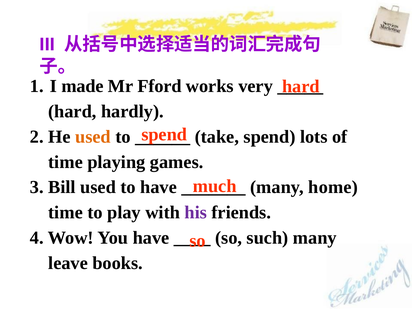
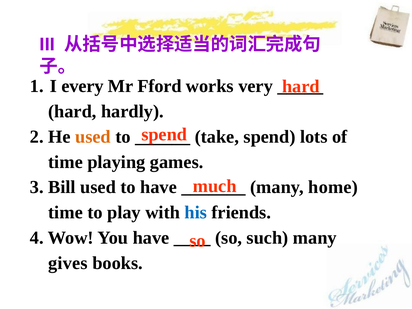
made: made -> every
his colour: purple -> blue
leave: leave -> gives
